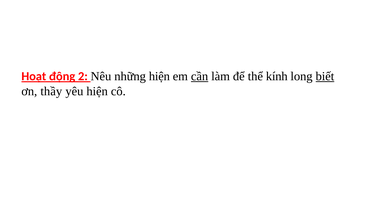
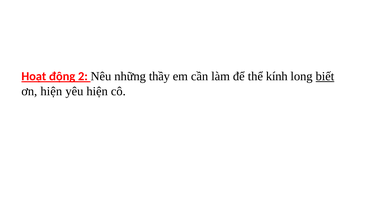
những hiện: hiện -> thầy
cần underline: present -> none
ơn thầy: thầy -> hiện
